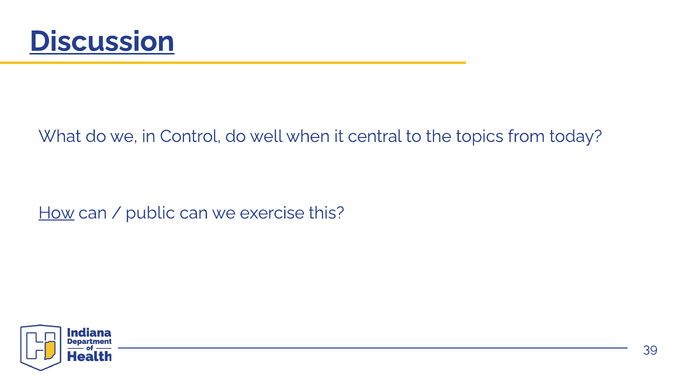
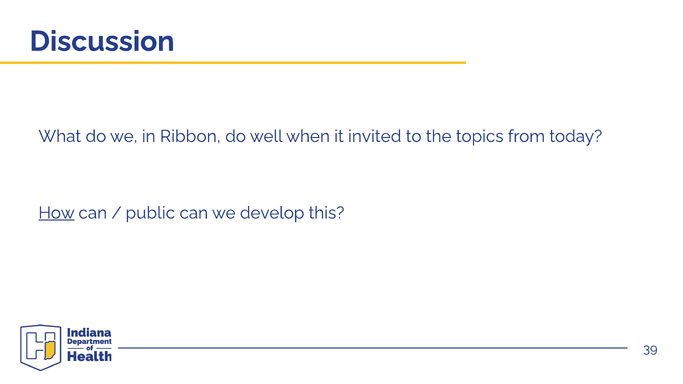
Discussion underline: present -> none
Control: Control -> Ribbon
central: central -> invited
exercise: exercise -> develop
